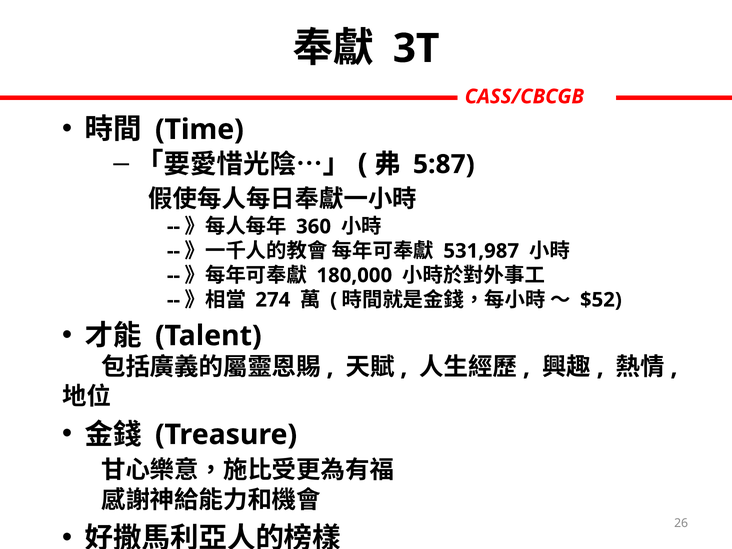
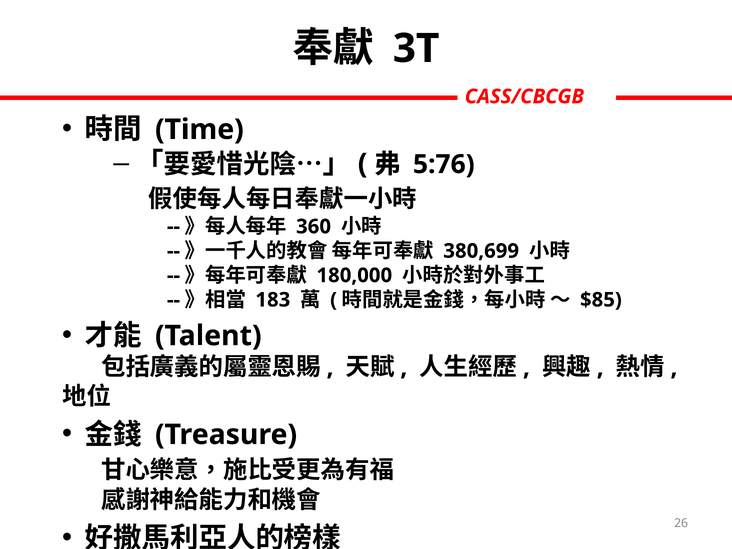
5:87: 5:87 -> 5:76
531,987: 531,987 -> 380,699
274: 274 -> 183
$52: $52 -> $85
